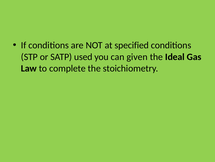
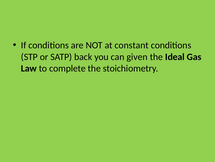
specified: specified -> constant
used: used -> back
